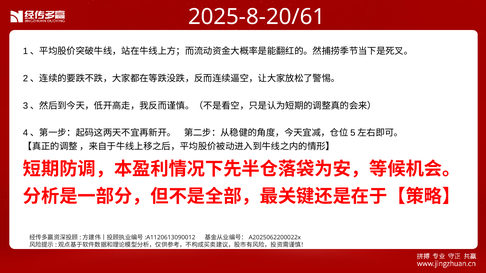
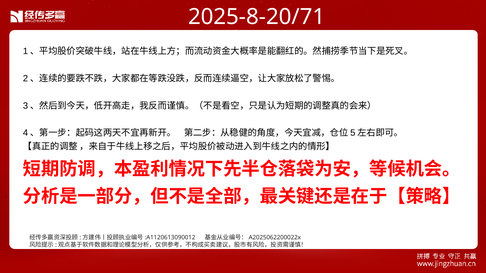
2025-8-20/61: 2025-8-20/61 -> 2025-8-20/71
